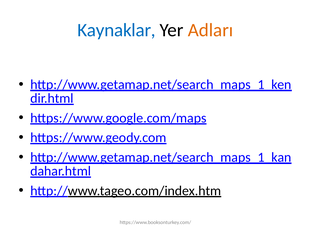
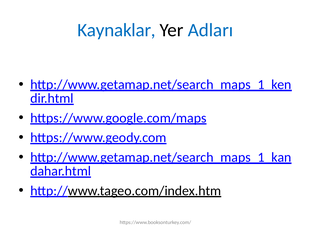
Adları colour: orange -> blue
